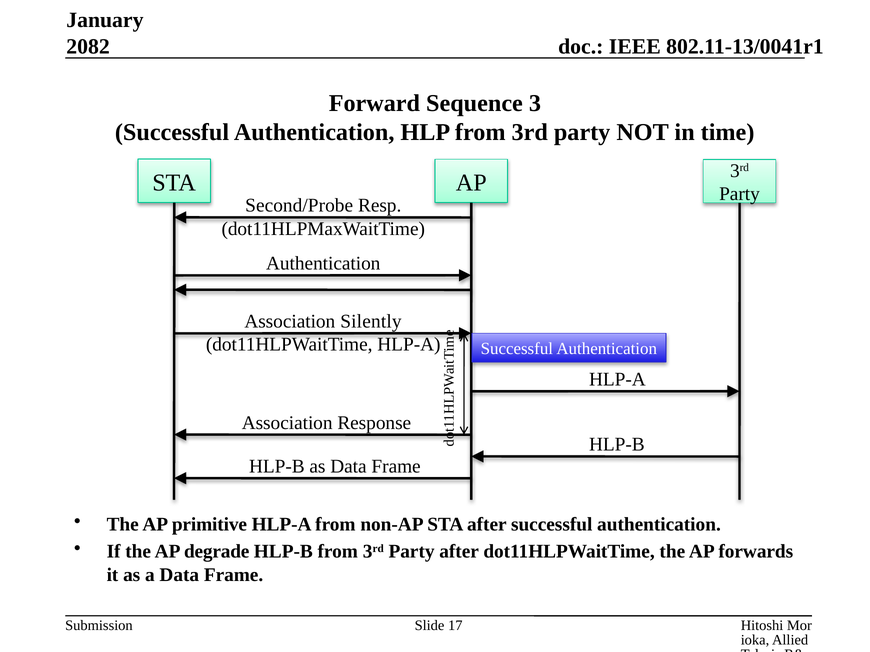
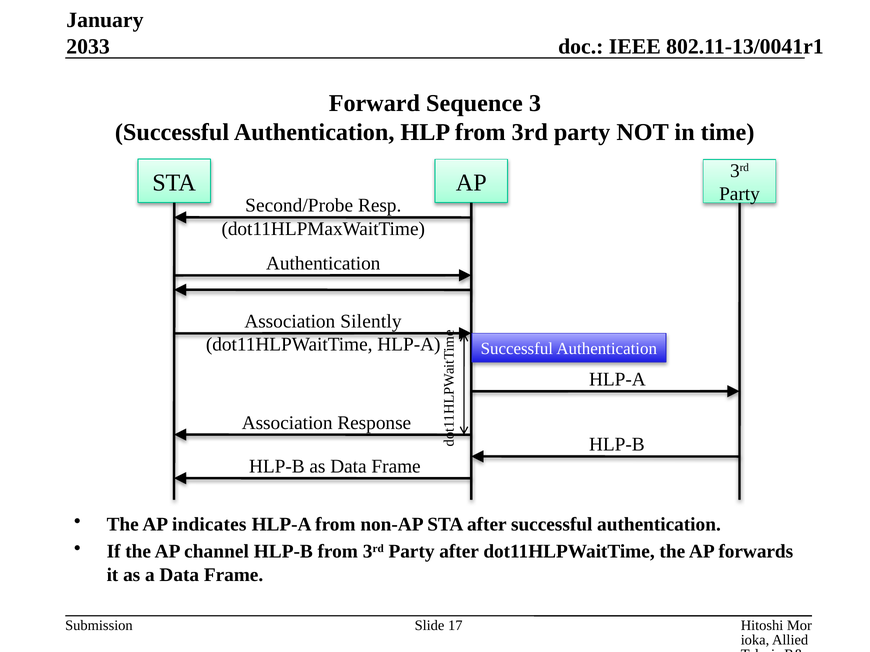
2082: 2082 -> 2033
primitive: primitive -> indicates
degrade: degrade -> channel
